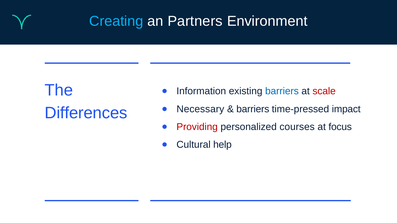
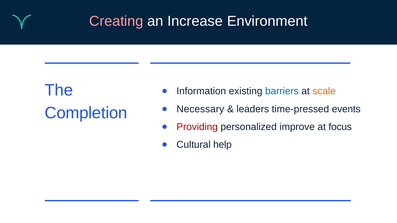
Creating colour: light blue -> pink
Partners: Partners -> Increase
scale colour: red -> orange
barriers at (253, 109): barriers -> leaders
impact: impact -> events
Differences: Differences -> Completion
courses: courses -> improve
